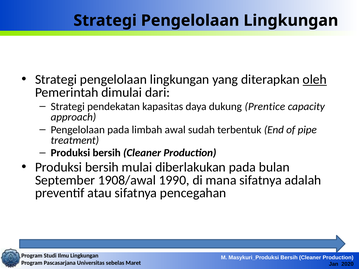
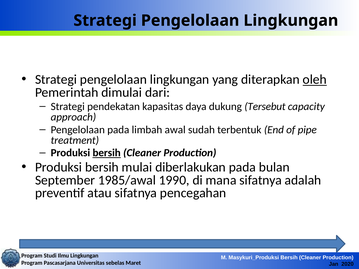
Prentice: Prentice -> Tersebut
bersih at (107, 153) underline: none -> present
1908/awal: 1908/awal -> 1985/awal
